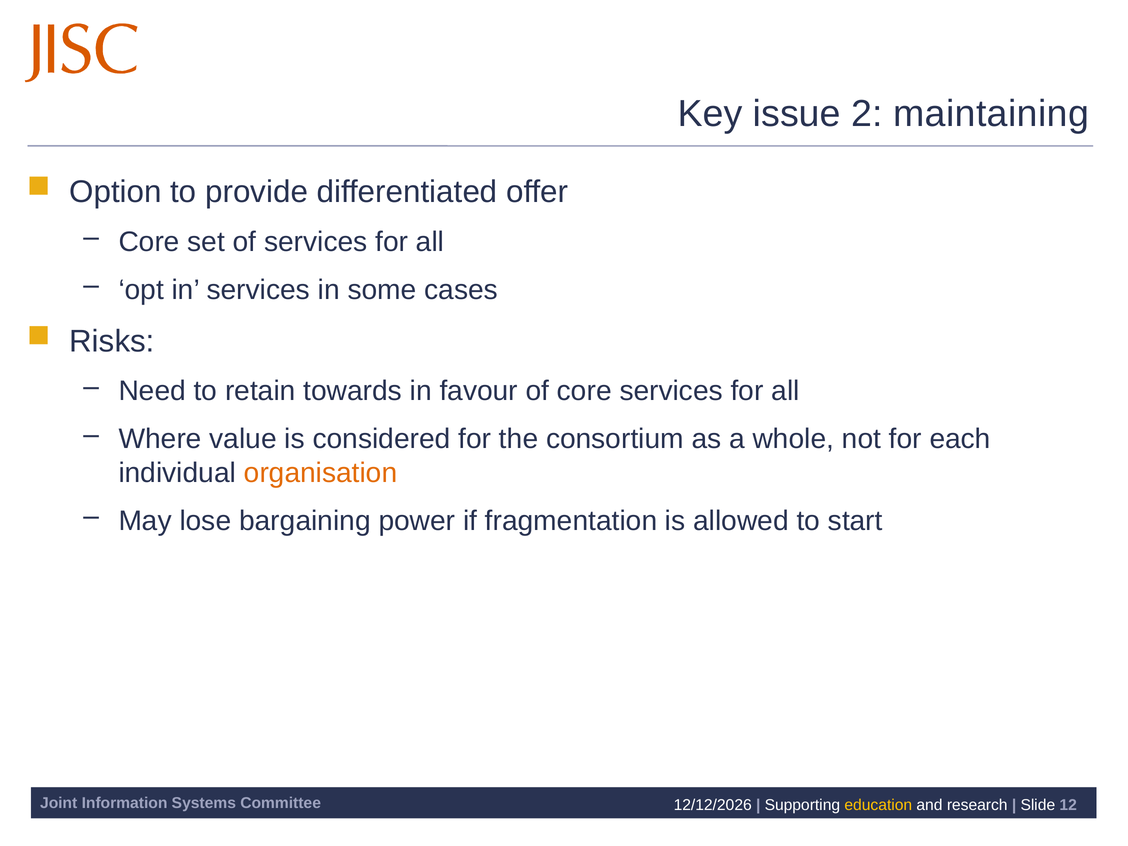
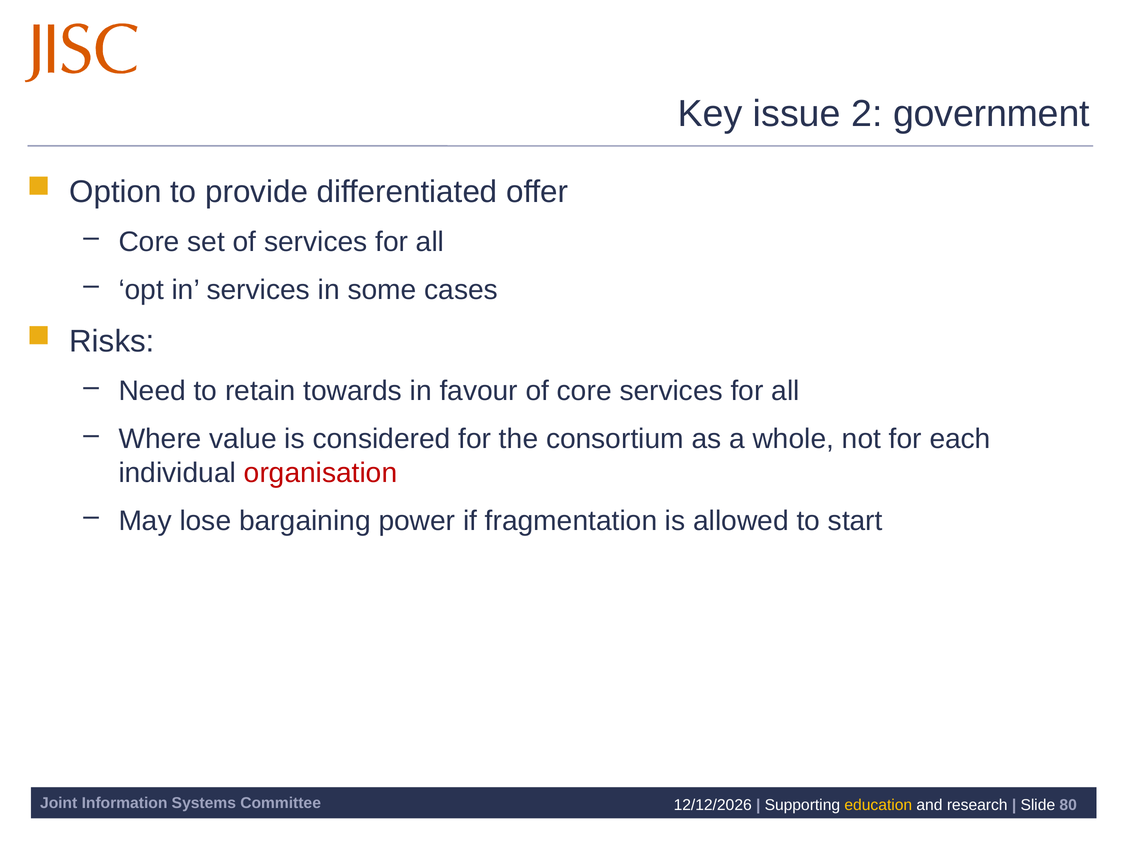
maintaining: maintaining -> government
organisation colour: orange -> red
12: 12 -> 80
